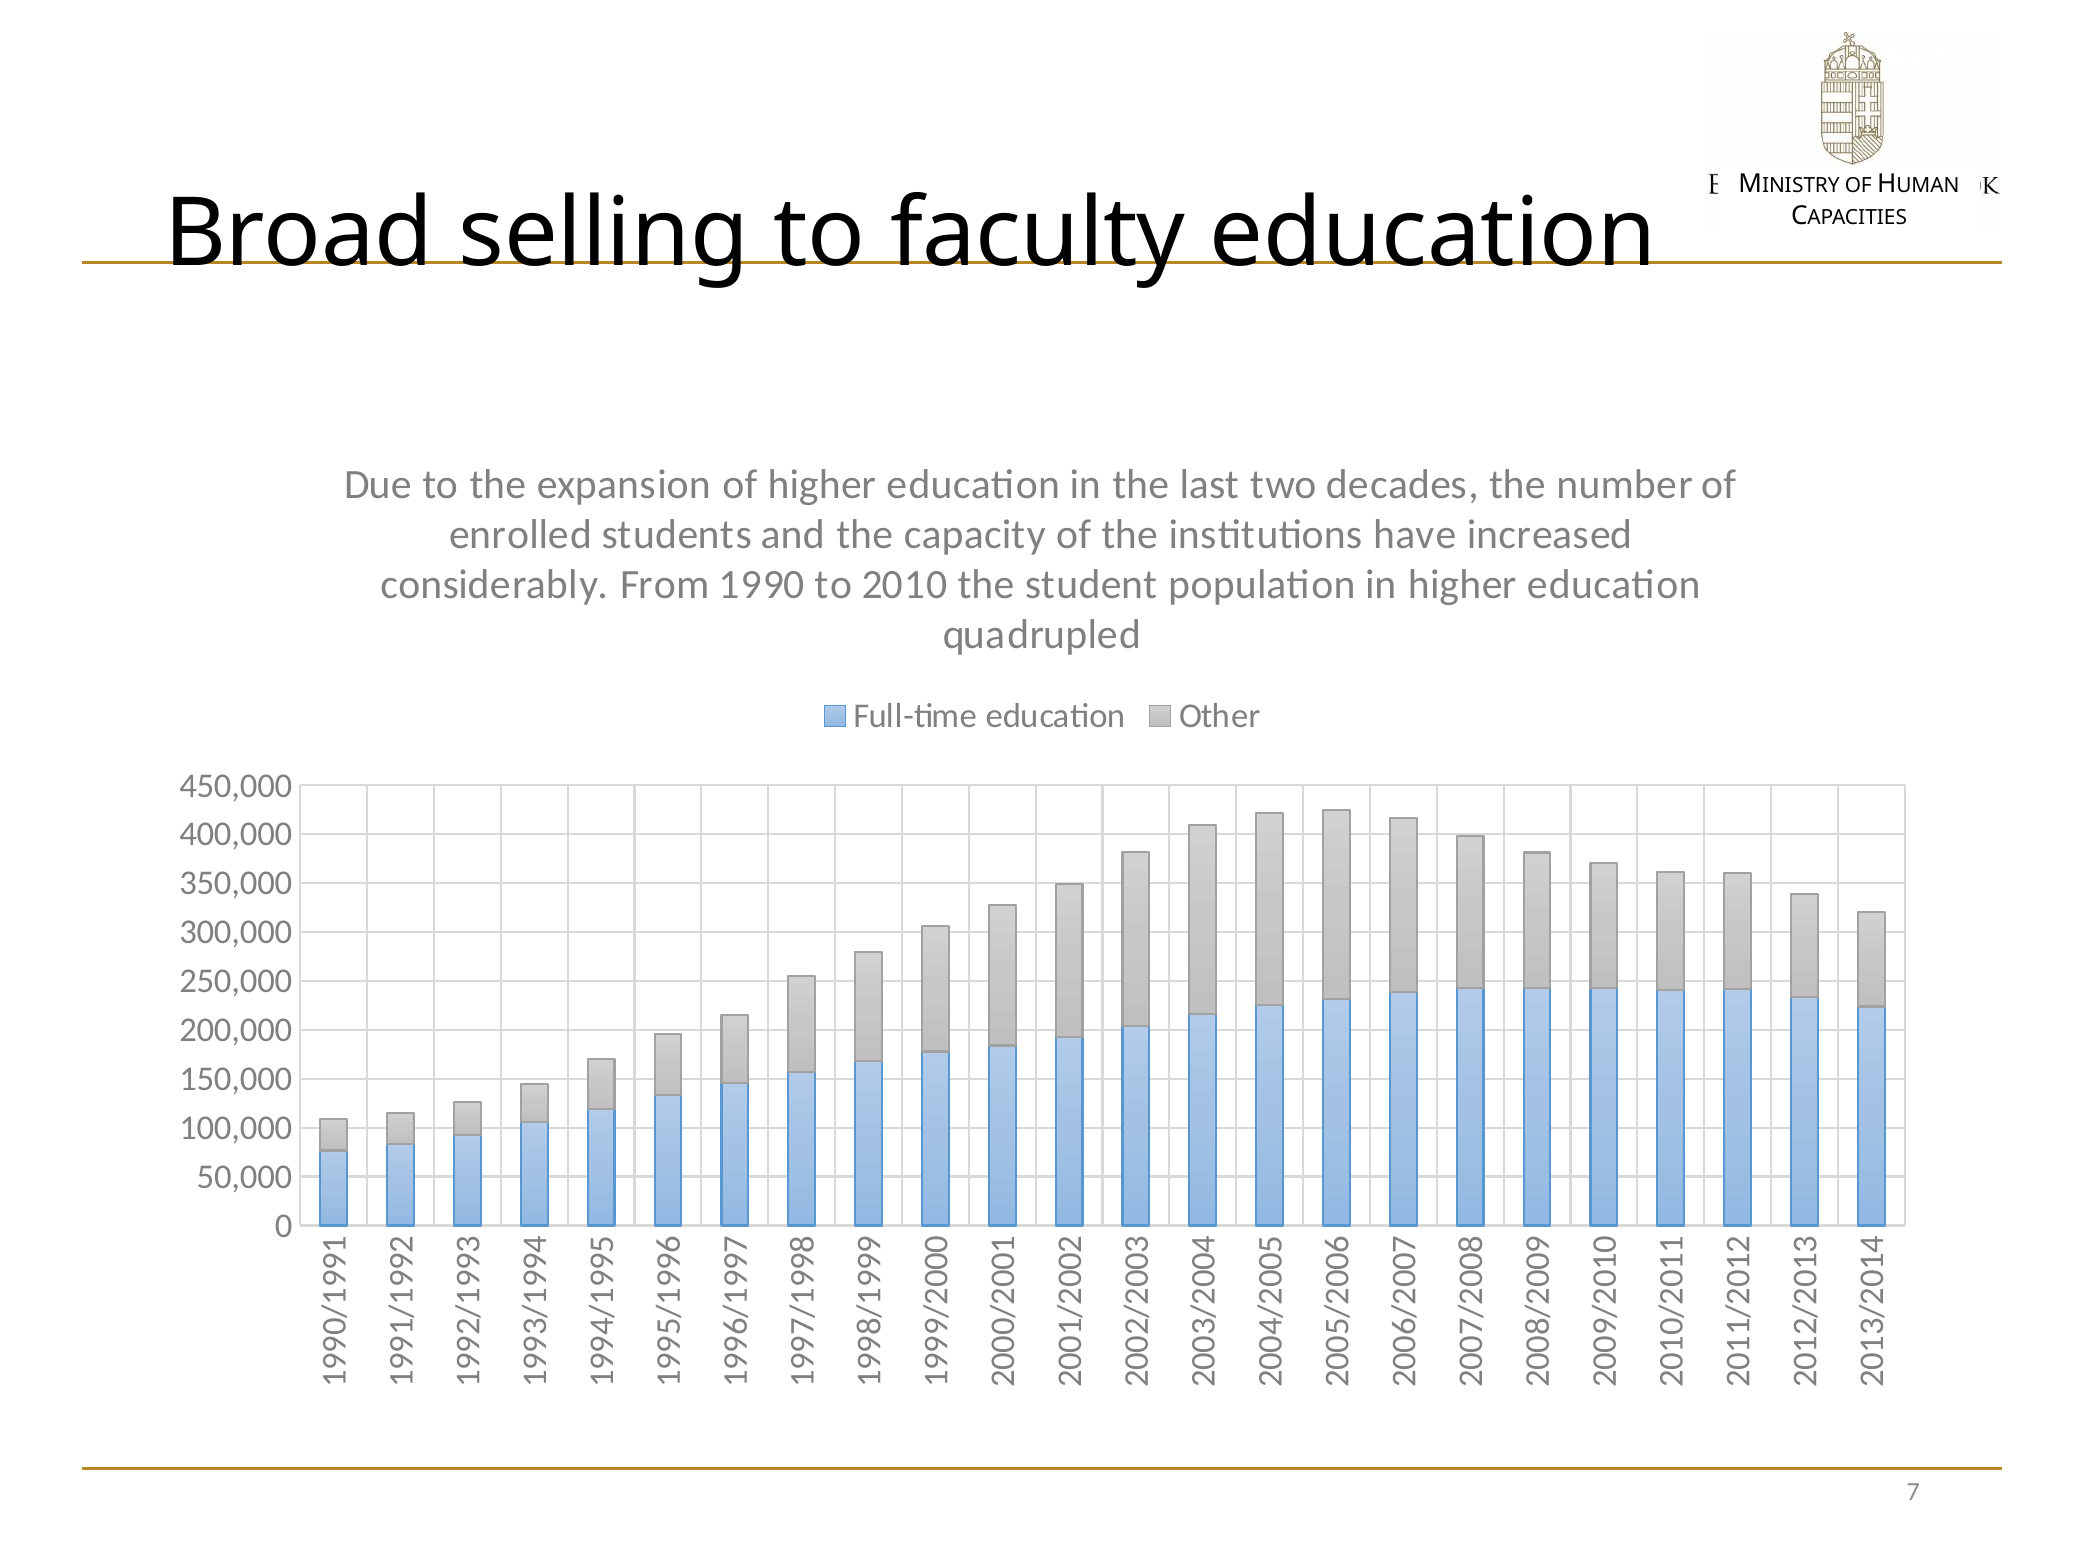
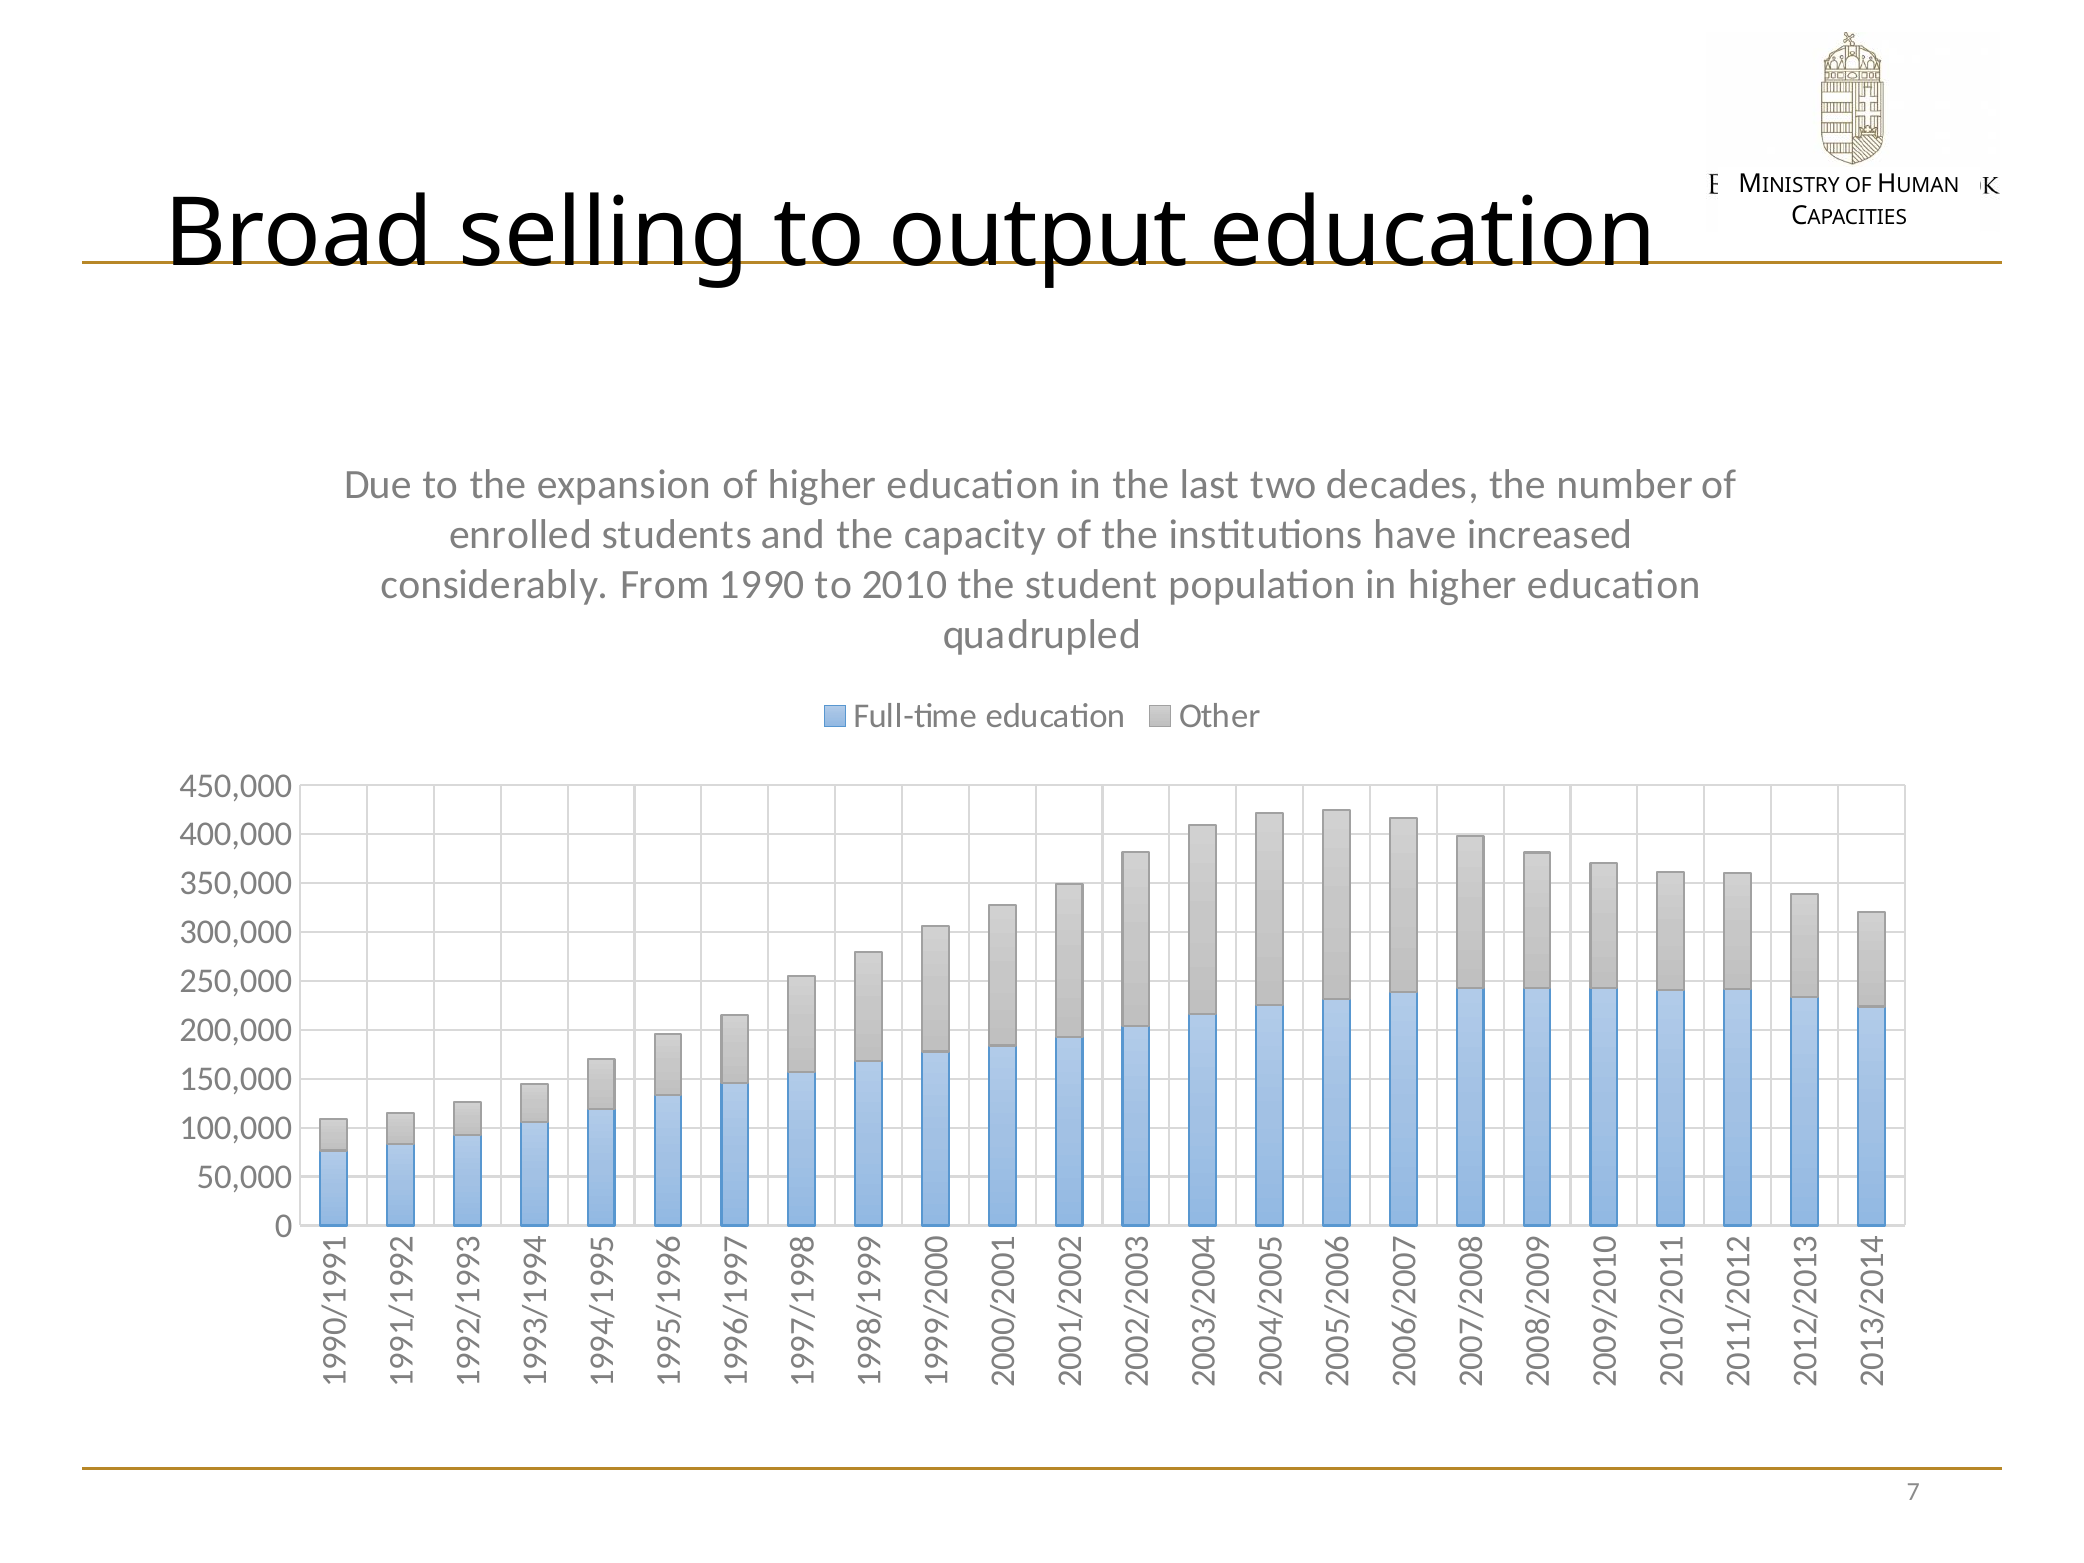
faculty: faculty -> output
